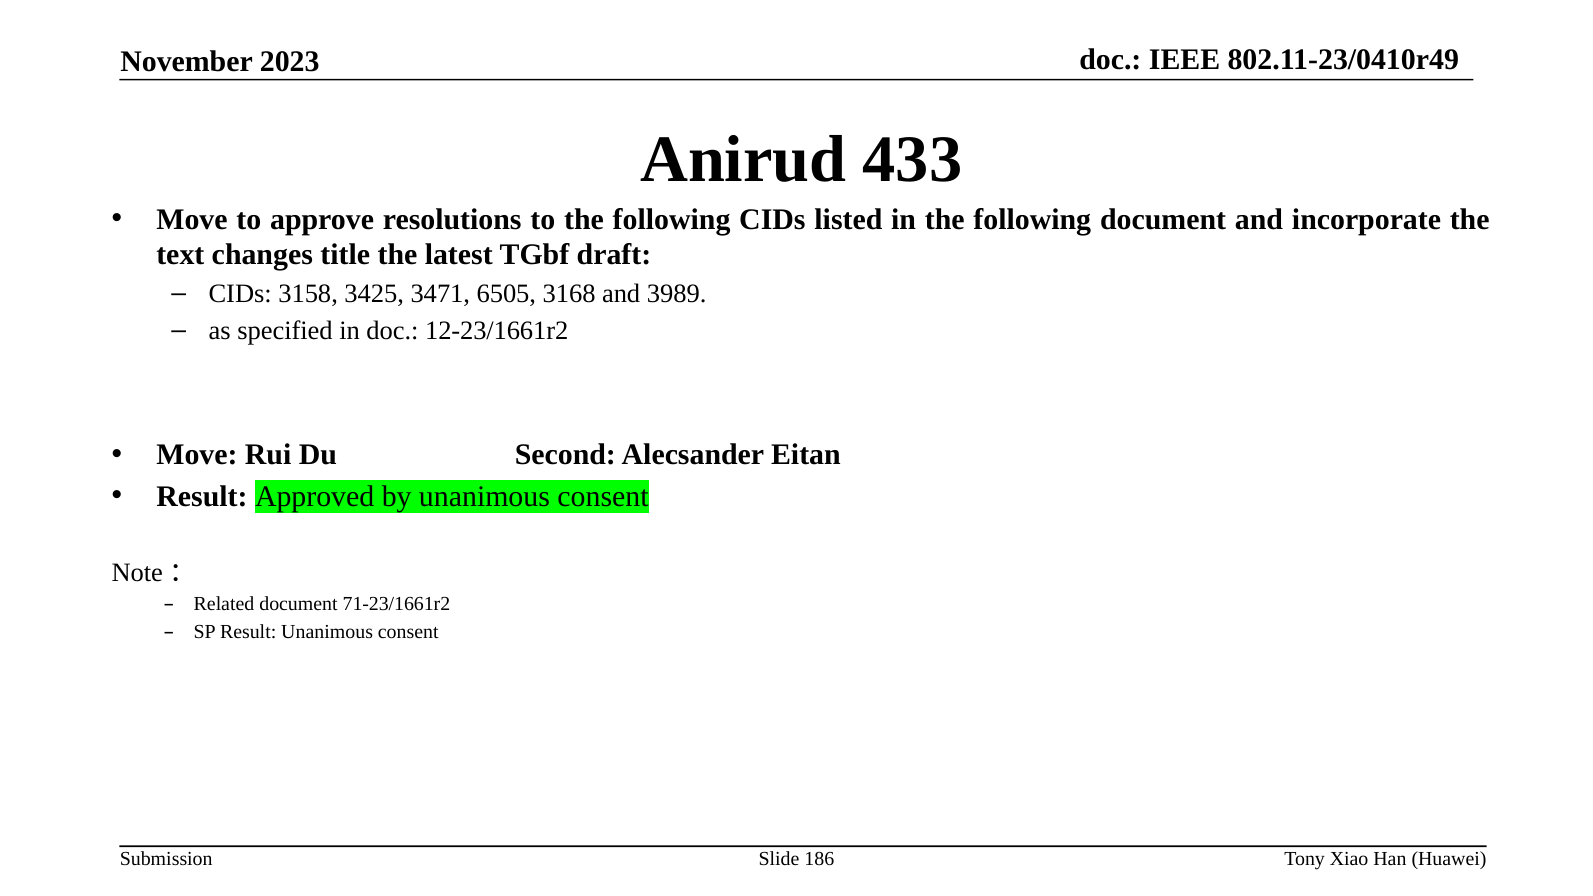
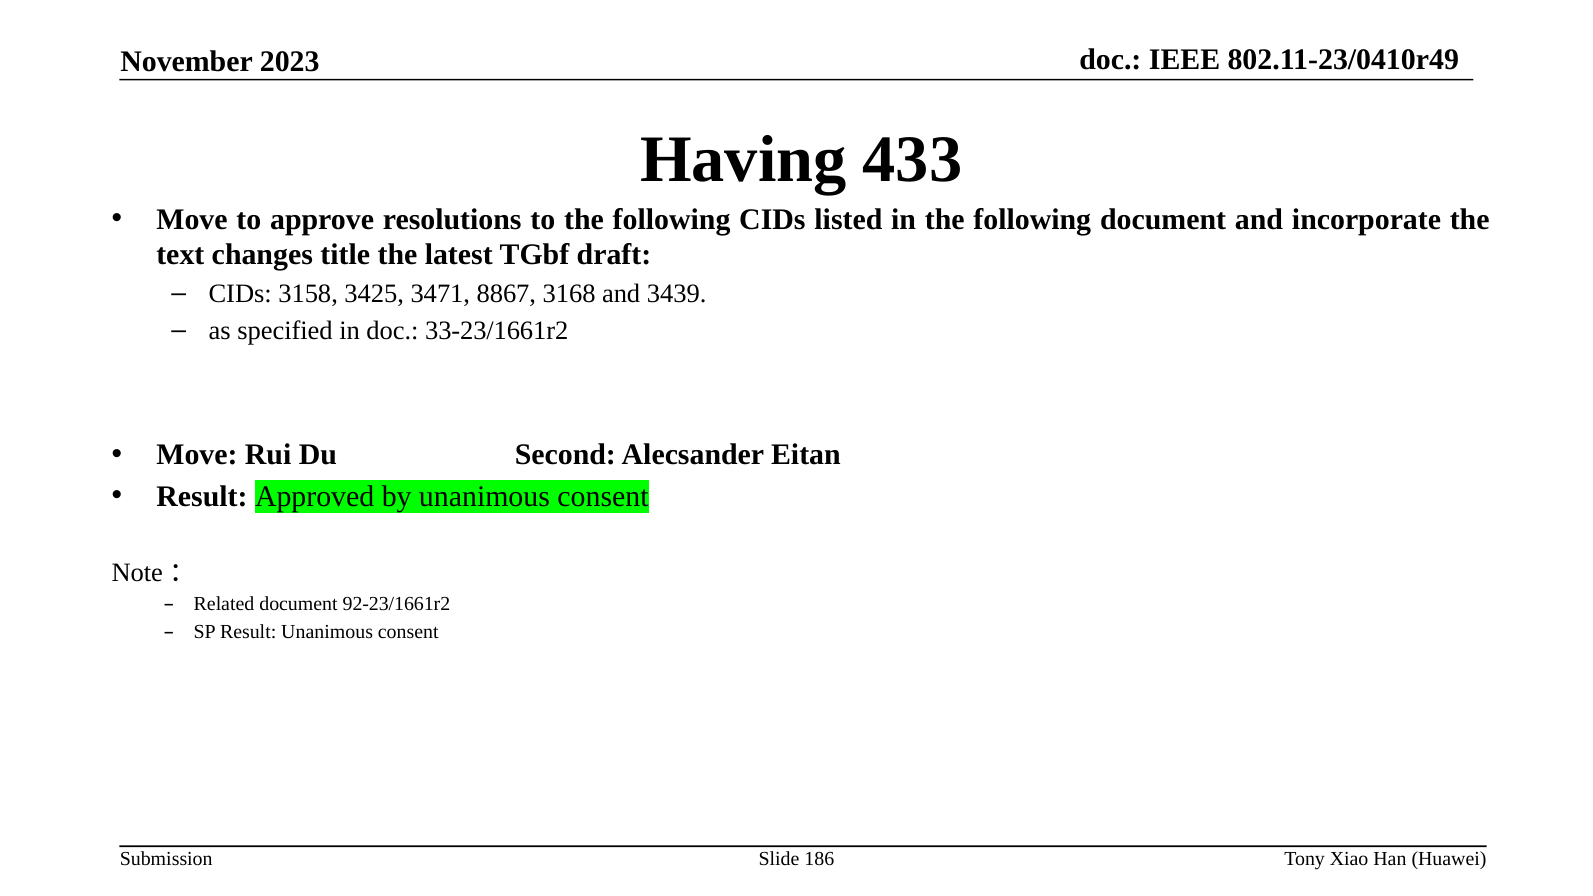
Anirud: Anirud -> Having
6505: 6505 -> 8867
3989: 3989 -> 3439
12-23/1661r2: 12-23/1661r2 -> 33-23/1661r2
71-23/1661r2: 71-23/1661r2 -> 92-23/1661r2
